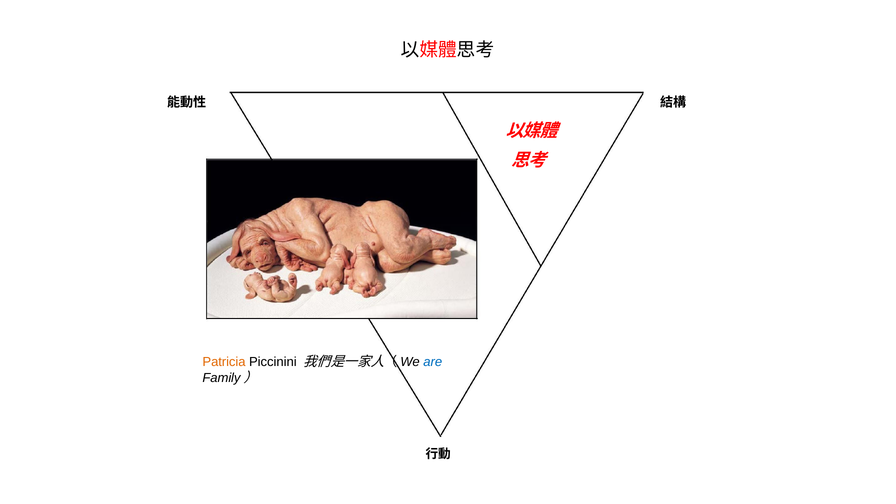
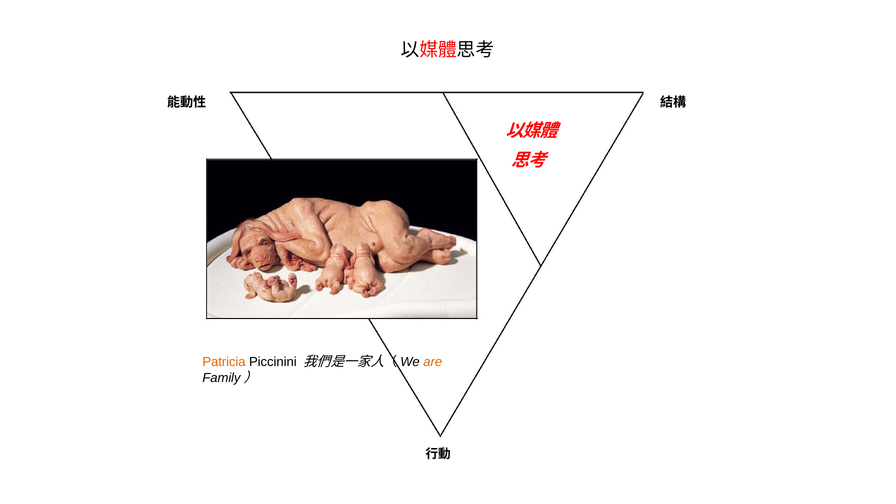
are colour: blue -> orange
